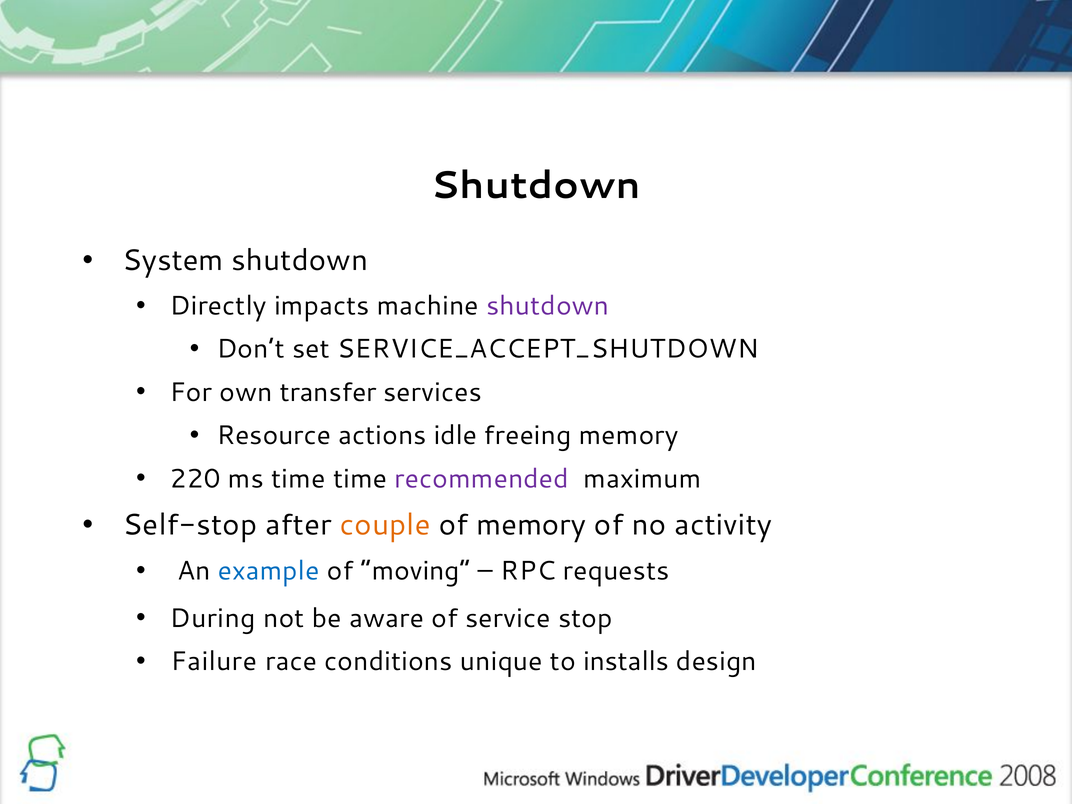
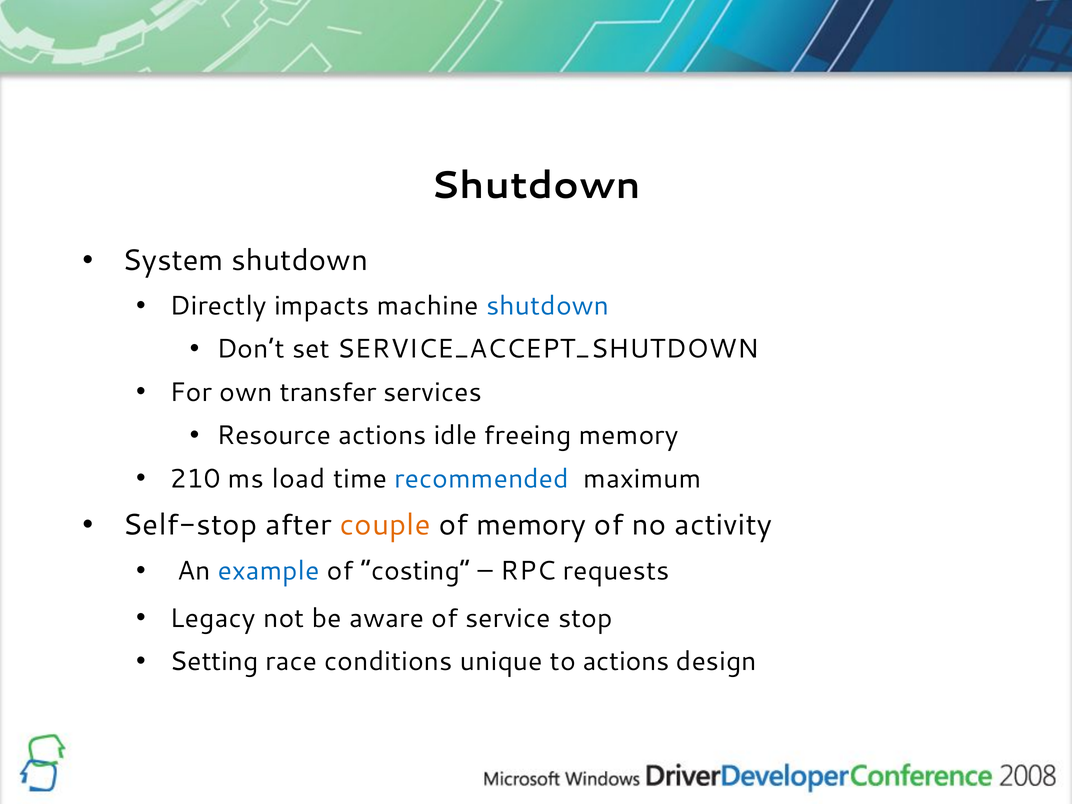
shutdown at (548, 306) colour: purple -> blue
220: 220 -> 210
ms time: time -> load
recommended colour: purple -> blue
moving: moving -> costing
During: During -> Legacy
Failure: Failure -> Setting
to installs: installs -> actions
